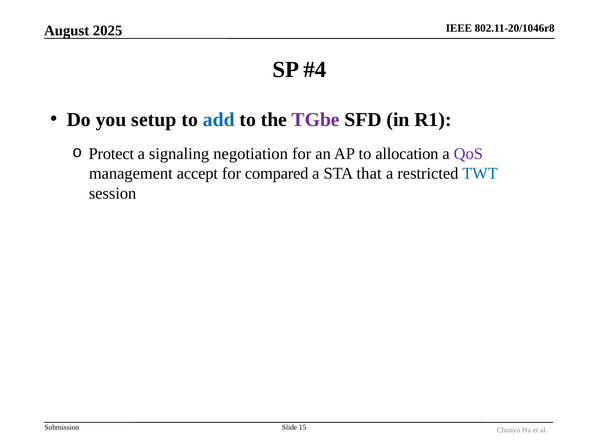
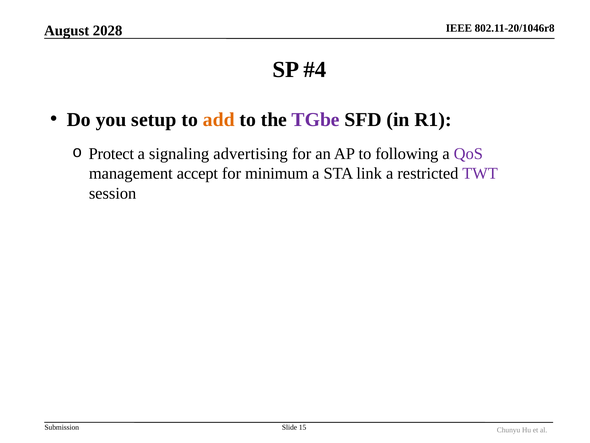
2025: 2025 -> 2028
add colour: blue -> orange
negotiation: negotiation -> advertising
allocation: allocation -> following
compared: compared -> minimum
that: that -> link
TWT colour: blue -> purple
